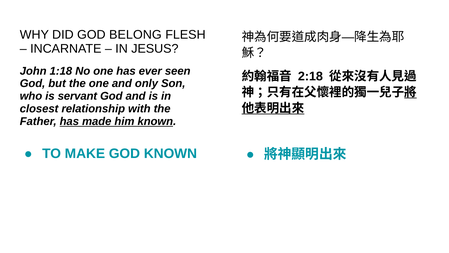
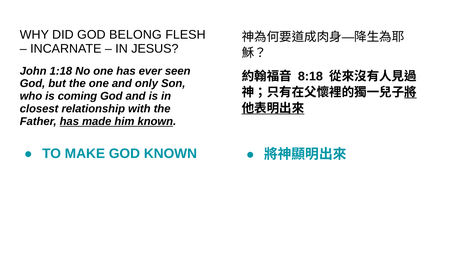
2:18: 2:18 -> 8:18
servant: servant -> coming
